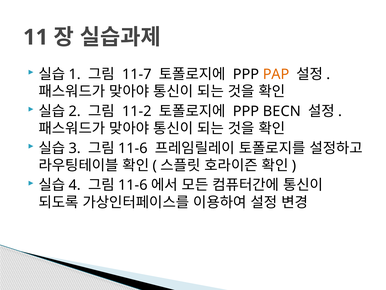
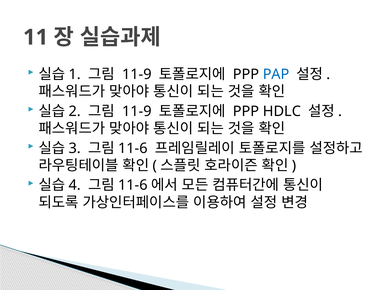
11-7 at (137, 74): 11-7 -> 11-9
PAP colour: orange -> blue
11-2 at (137, 111): 11-2 -> 11-9
BECN: BECN -> HDLC
